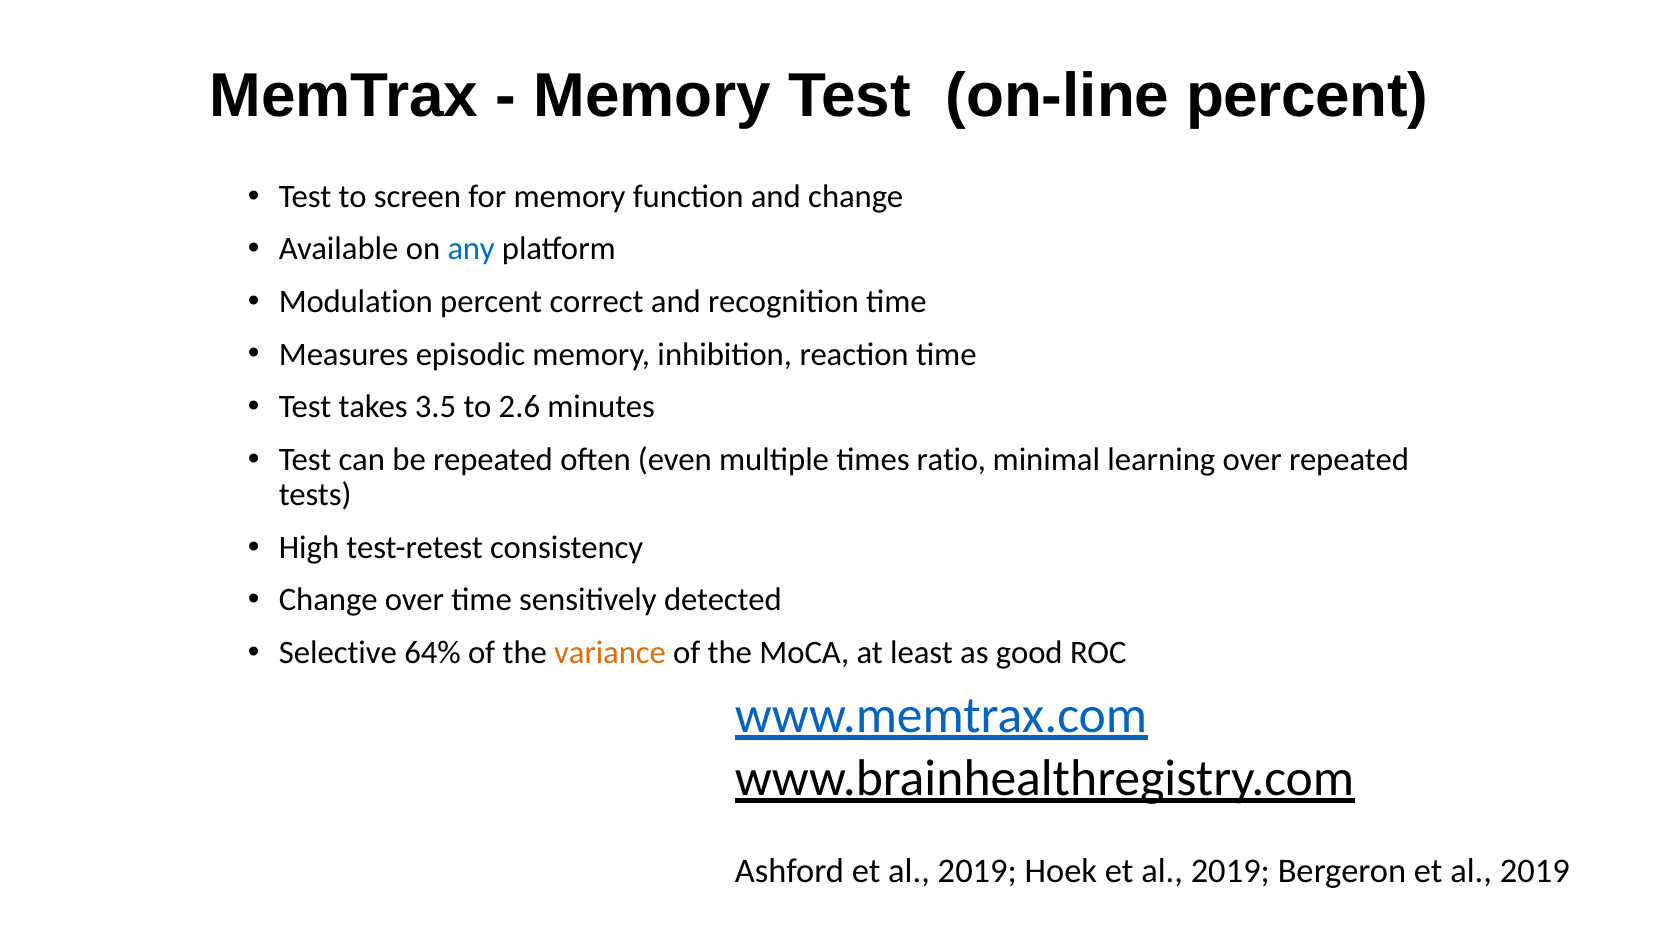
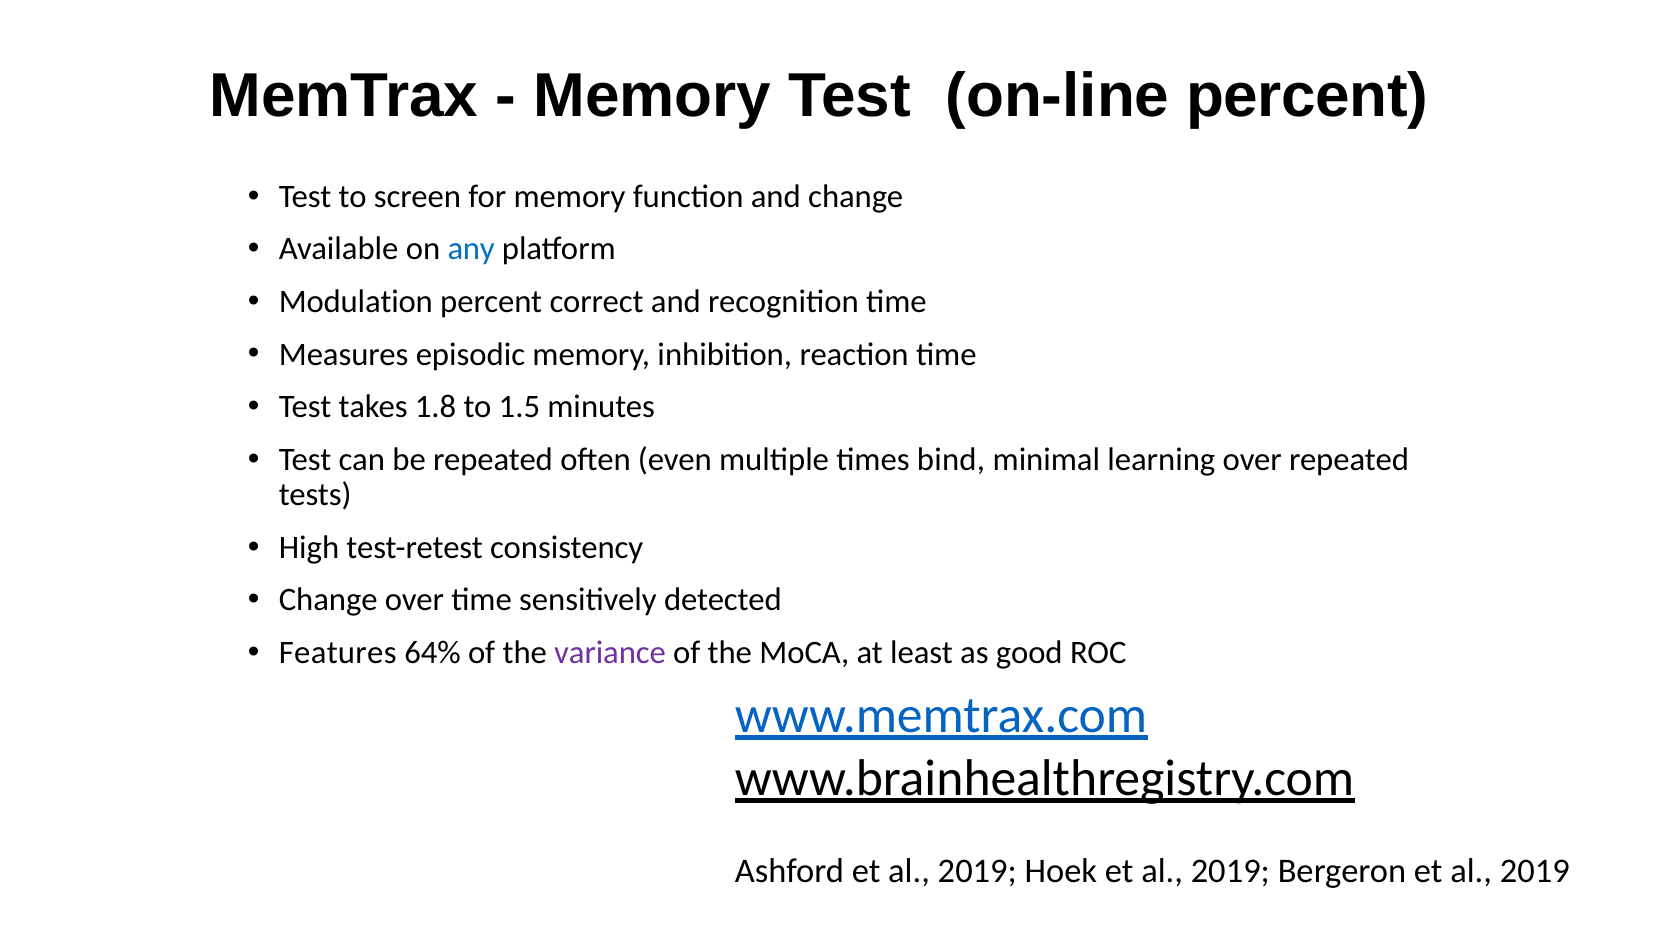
3.5: 3.5 -> 1.8
2.6: 2.6 -> 1.5
ratio: ratio -> bind
Selective: Selective -> Features
variance colour: orange -> purple
